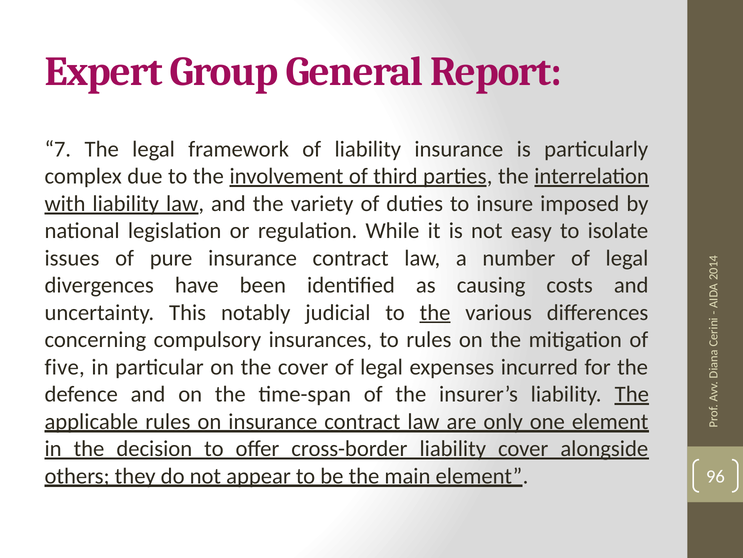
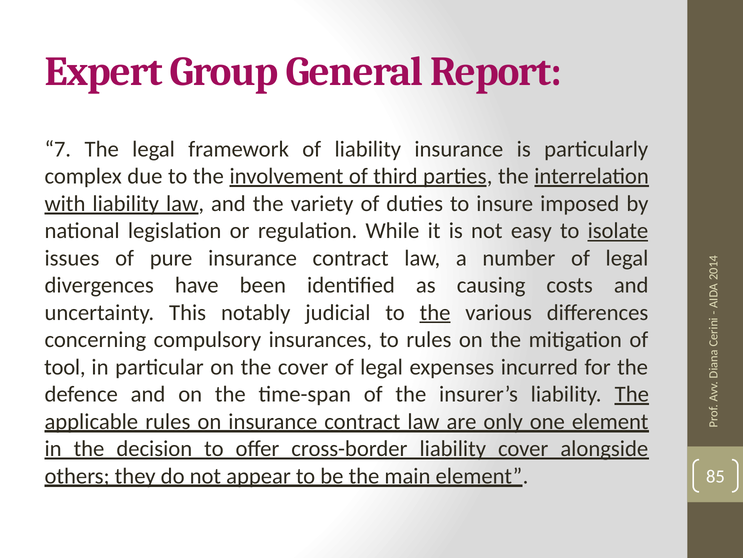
isolate underline: none -> present
five: five -> tool
96: 96 -> 85
